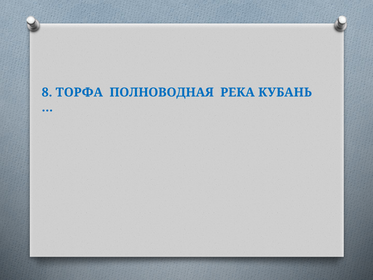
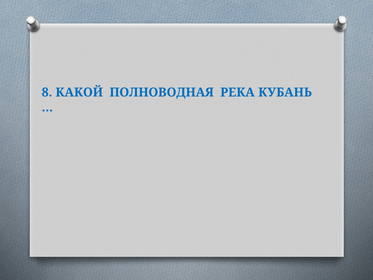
ТОРФА: ТОРФА -> КАКОЙ
